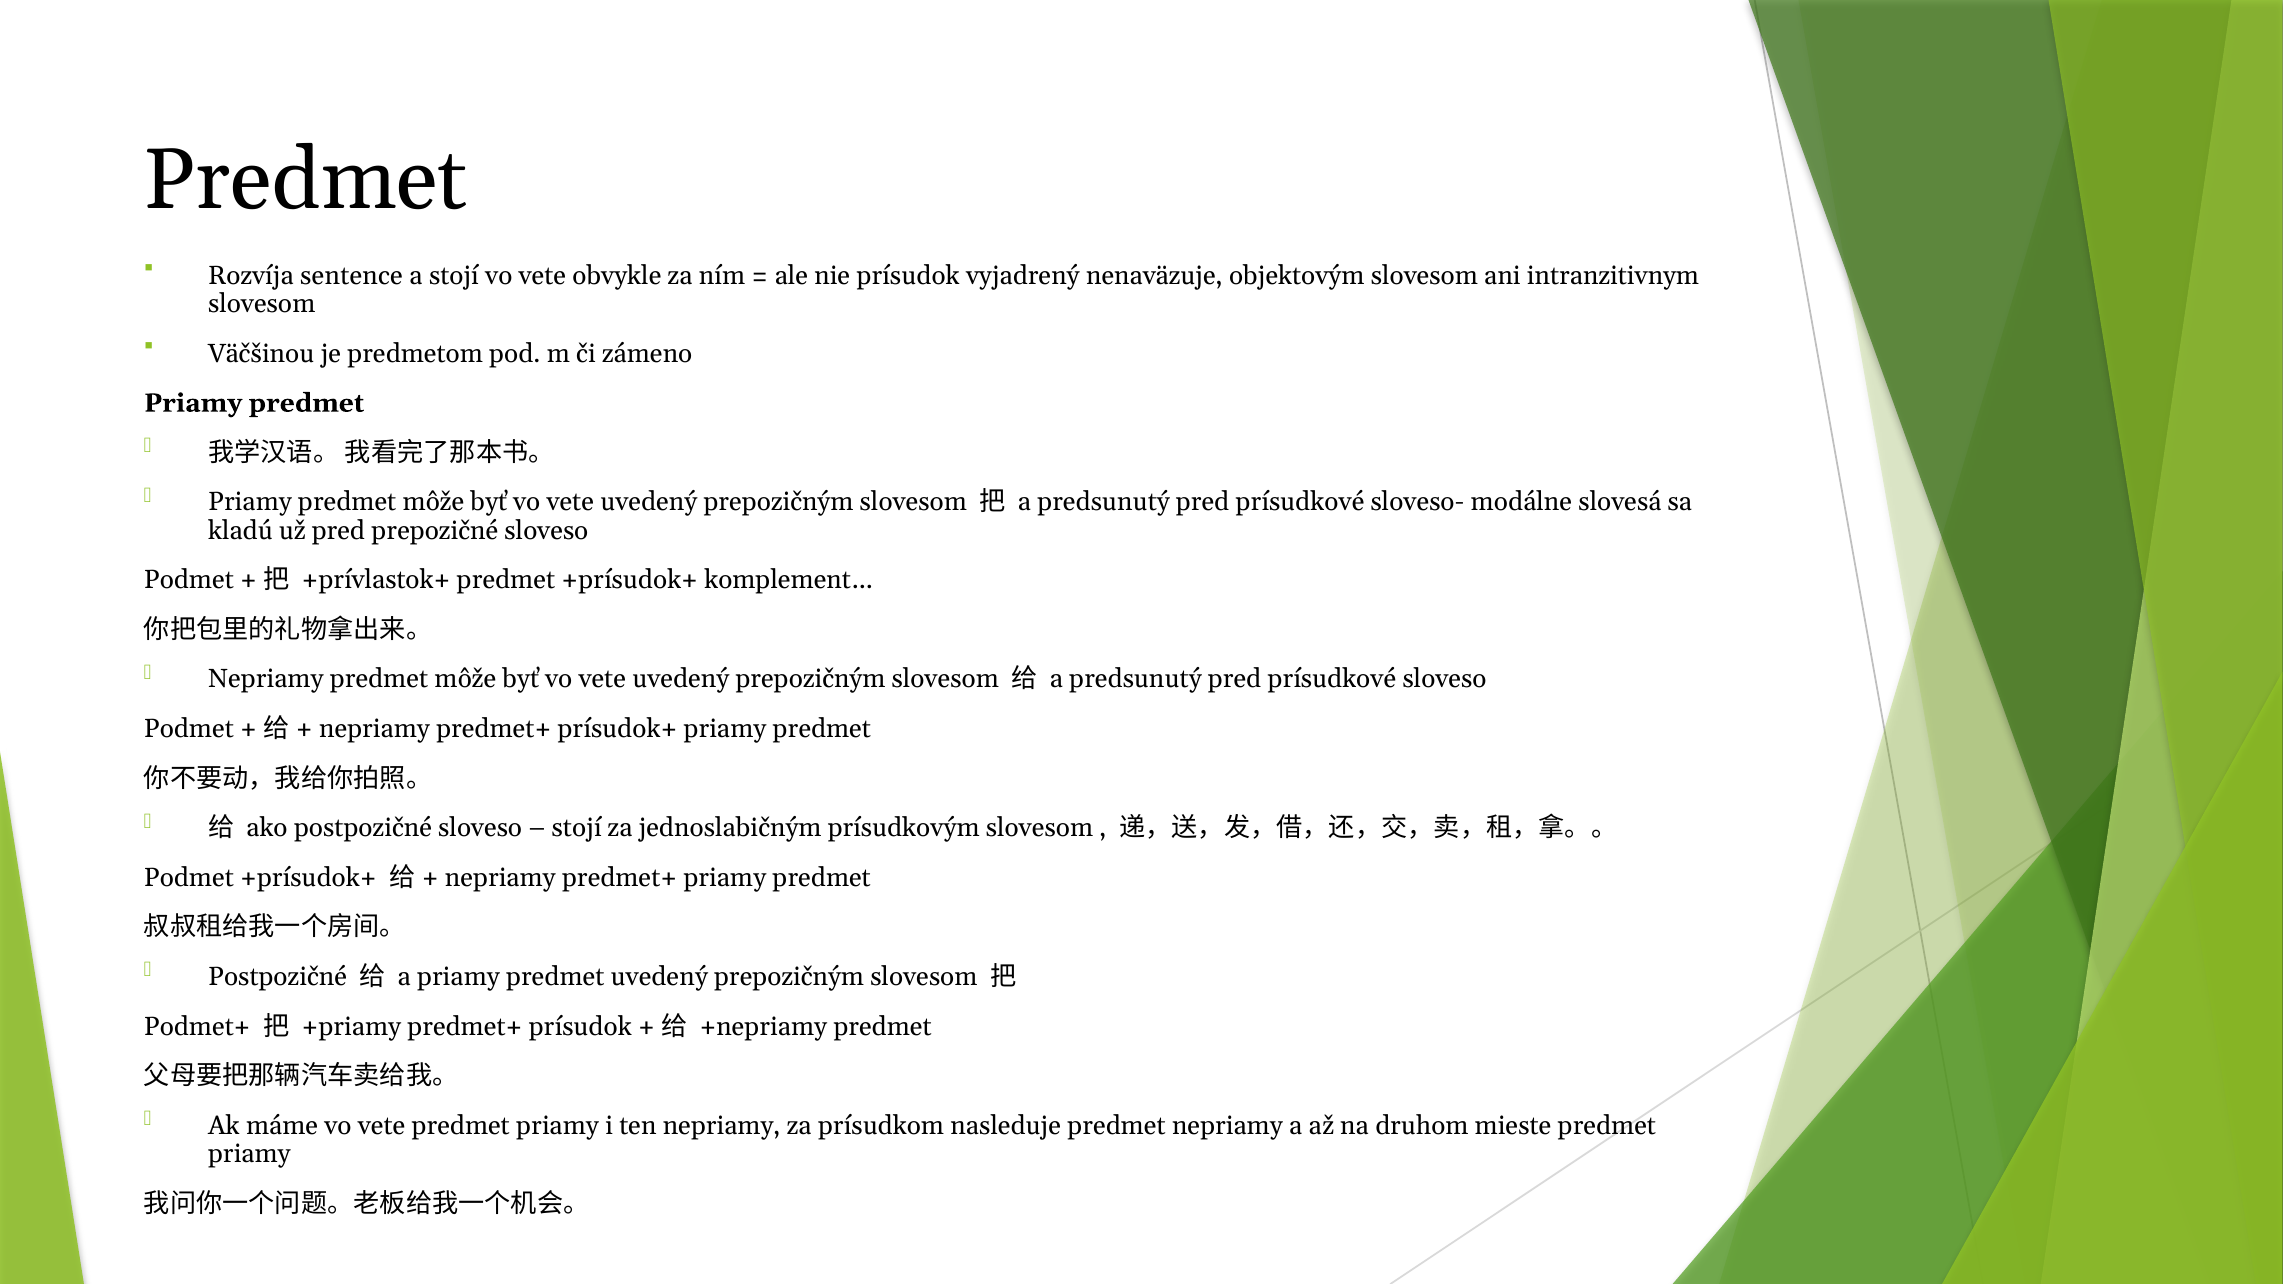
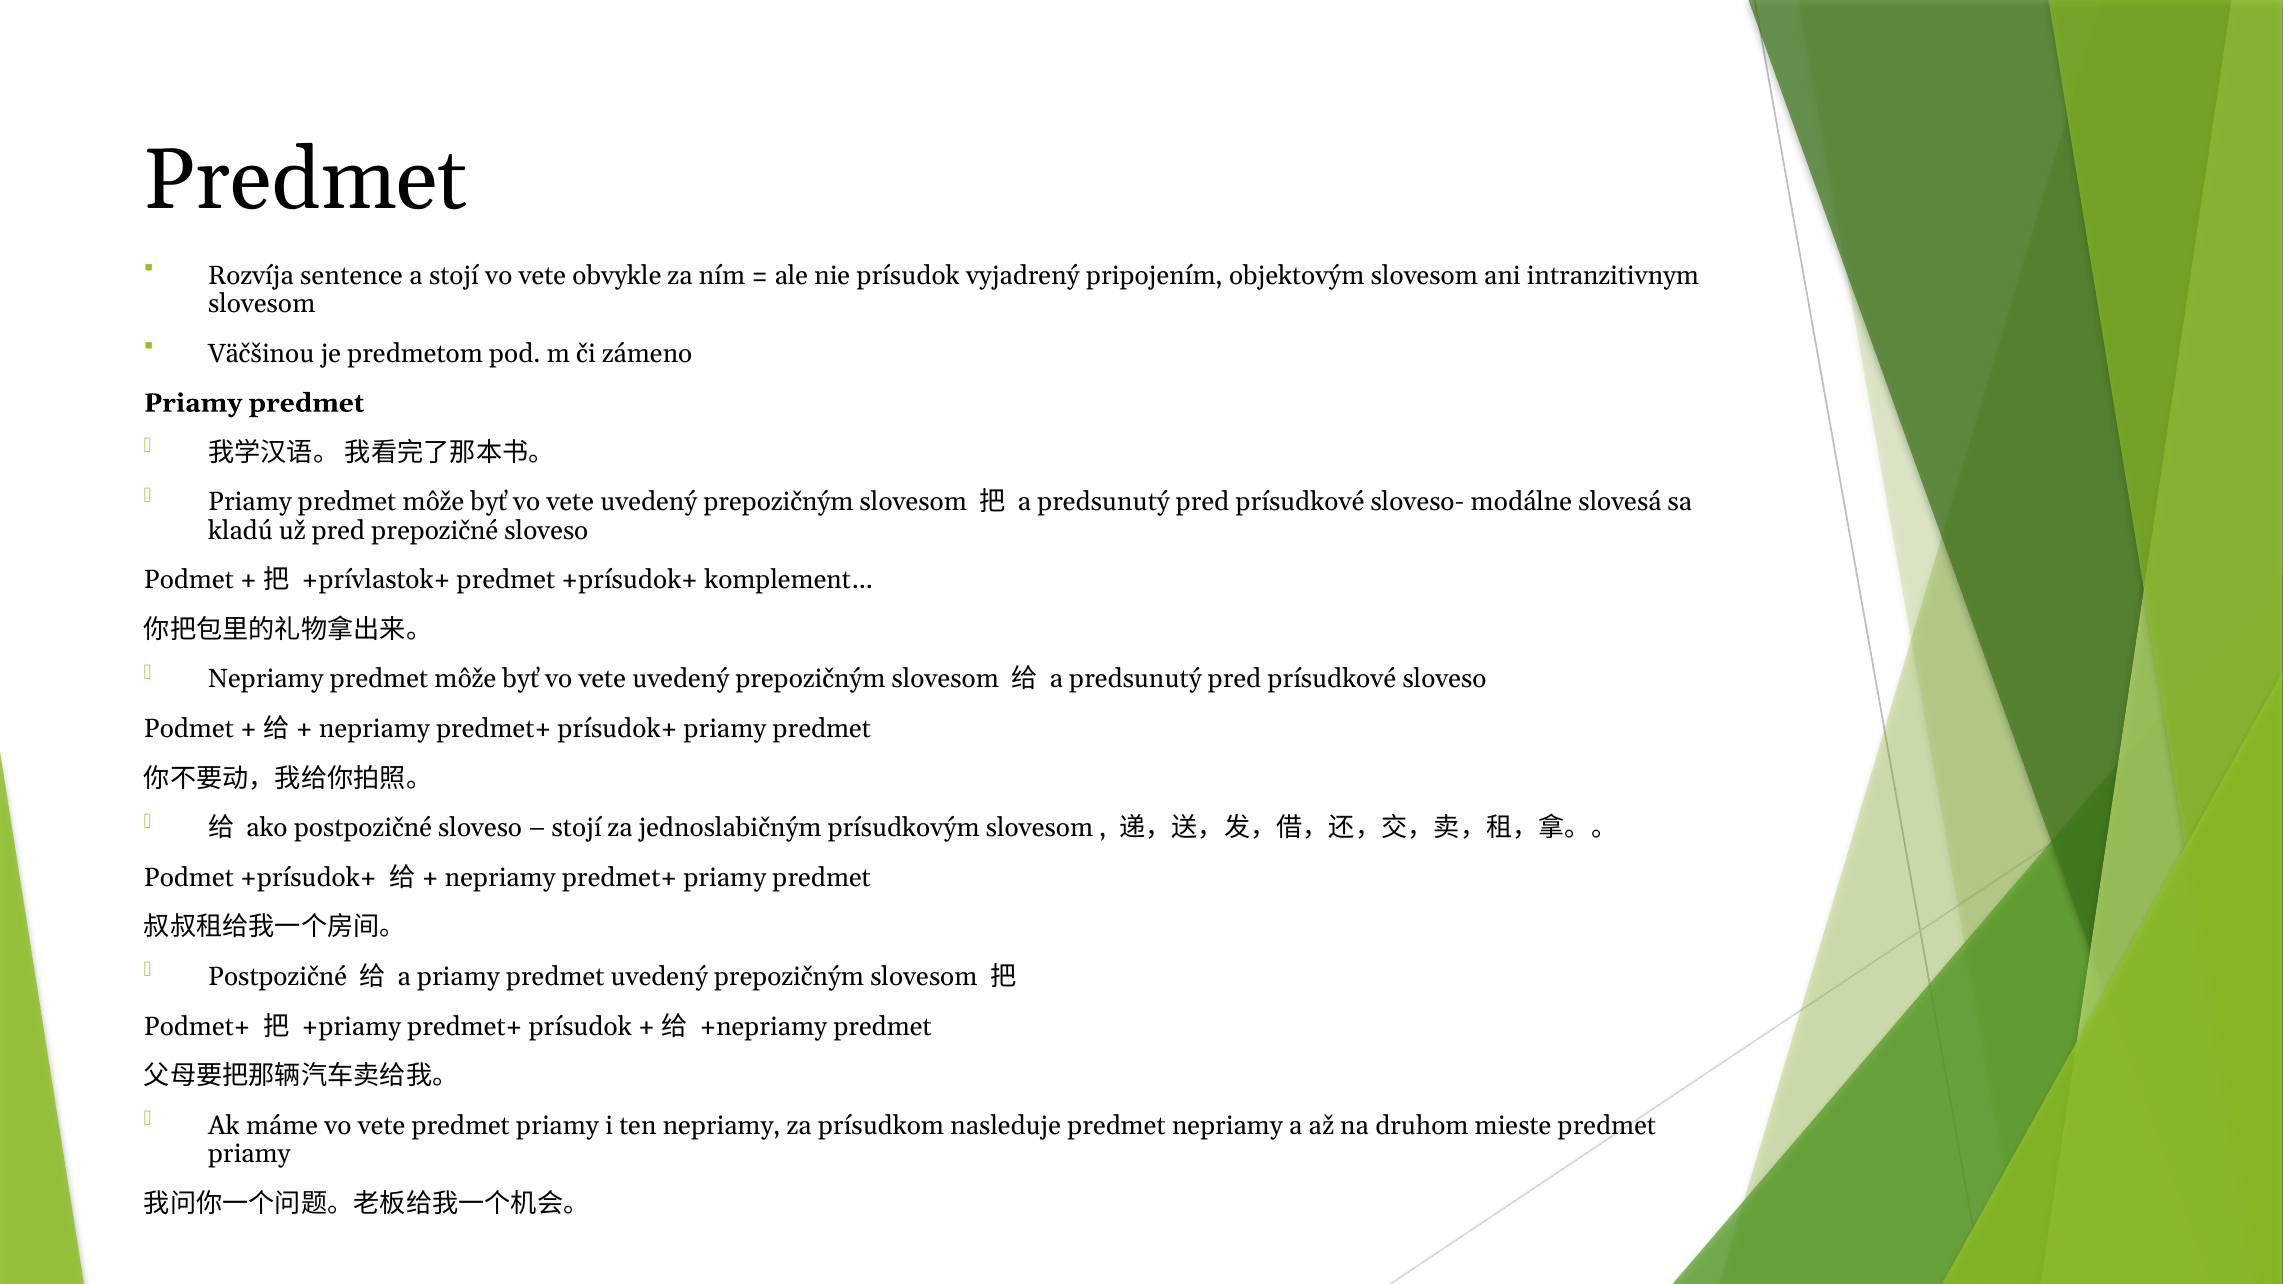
nenaväzuje: nenaväzuje -> pripojením
